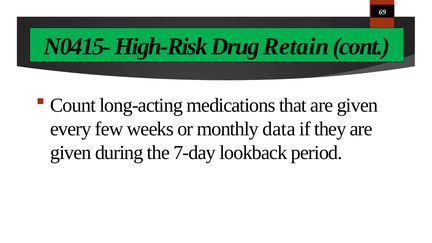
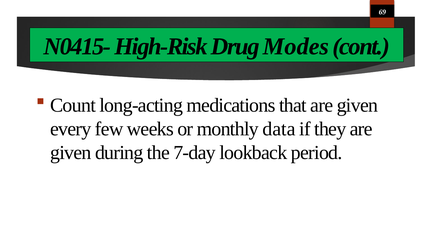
Retain: Retain -> Modes
